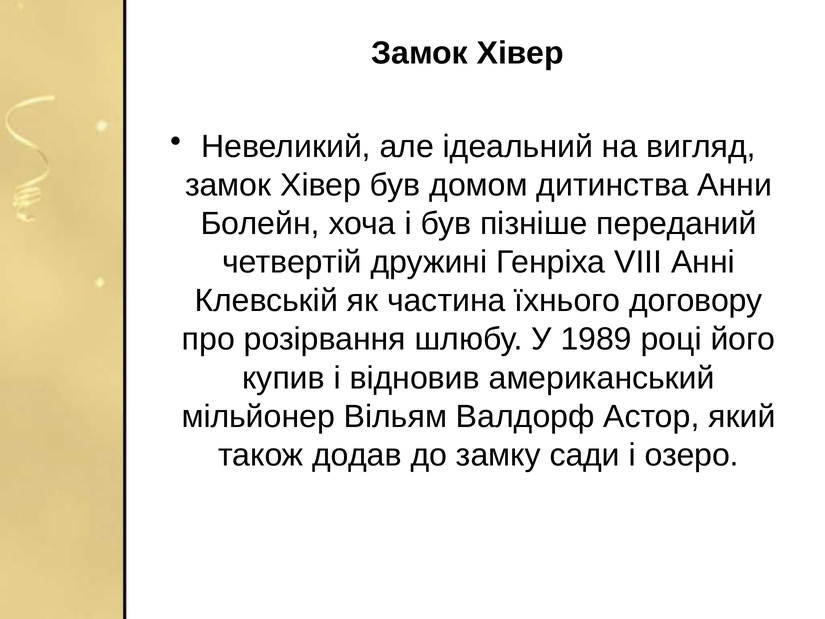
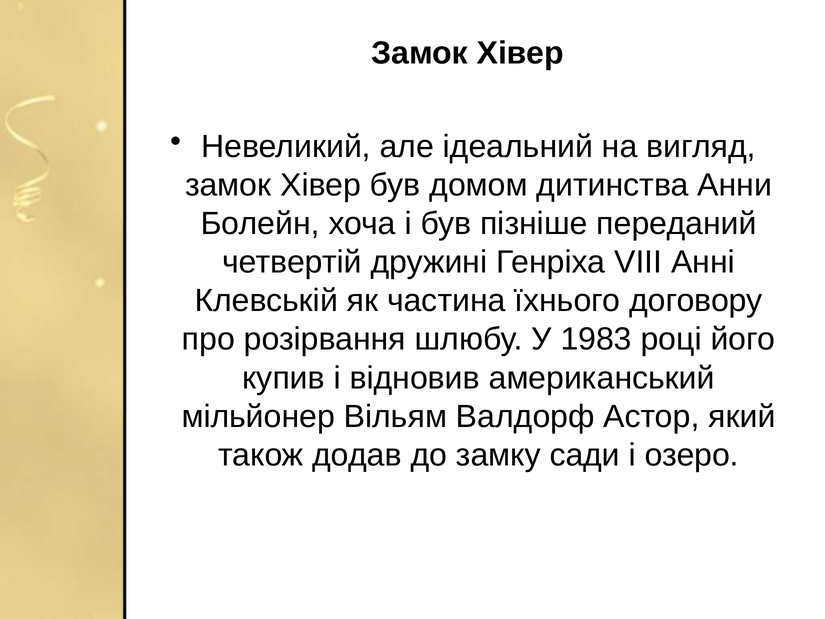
1989: 1989 -> 1983
